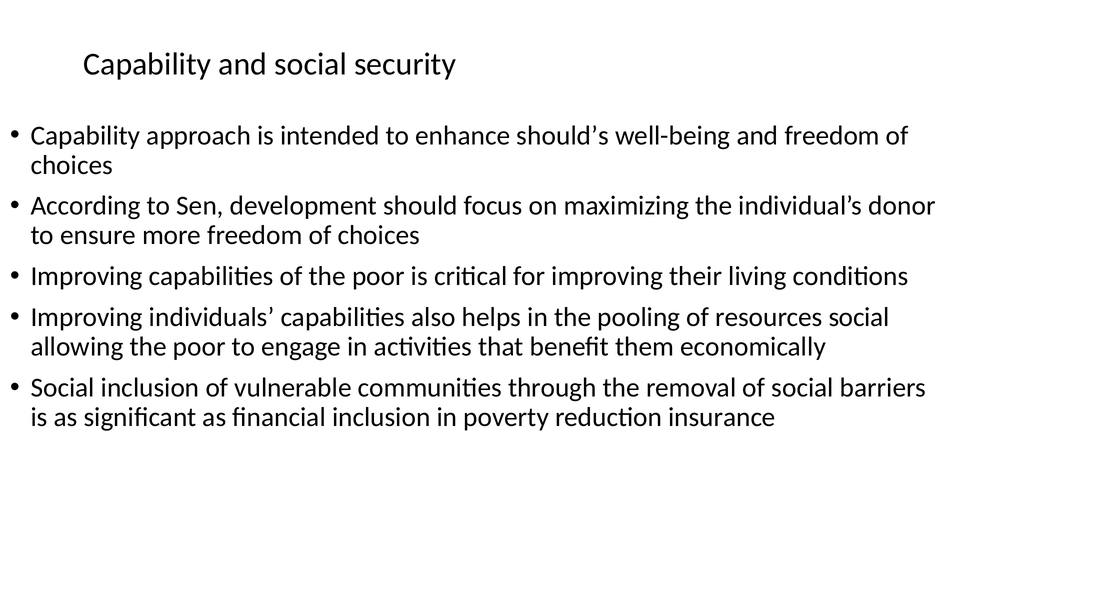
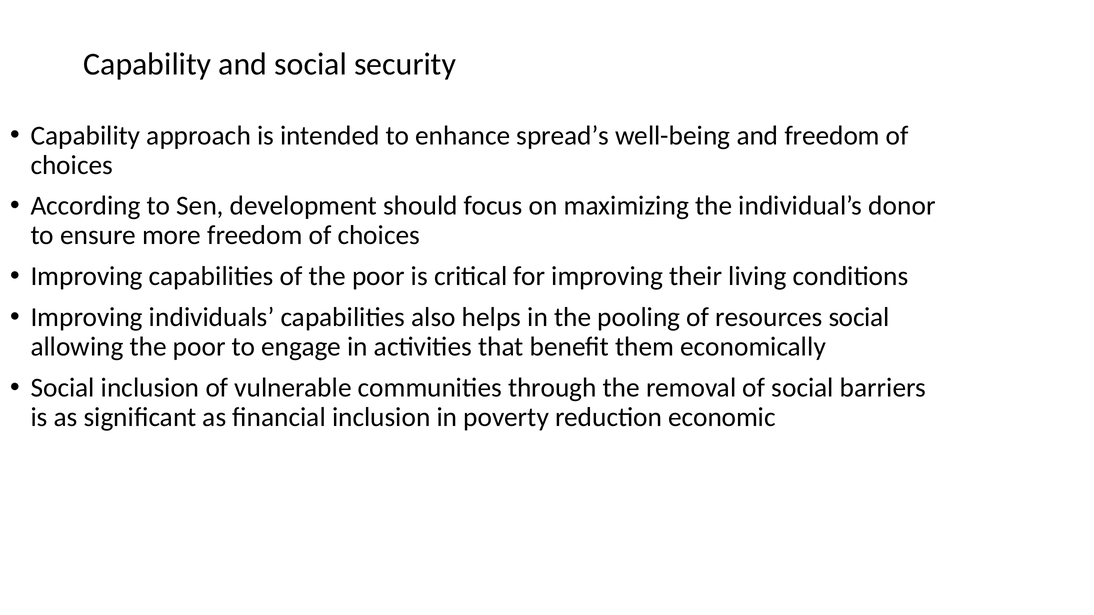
should’s: should’s -> spread’s
insurance: insurance -> economic
